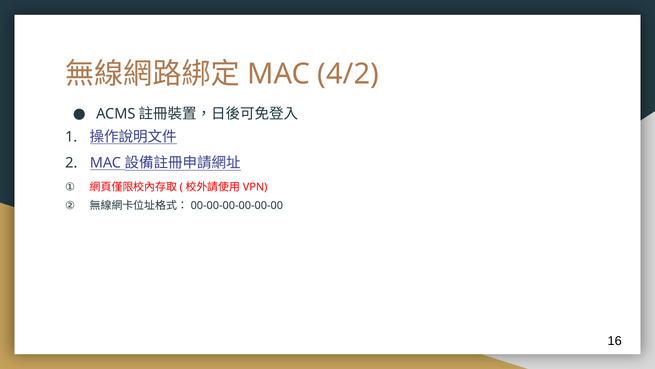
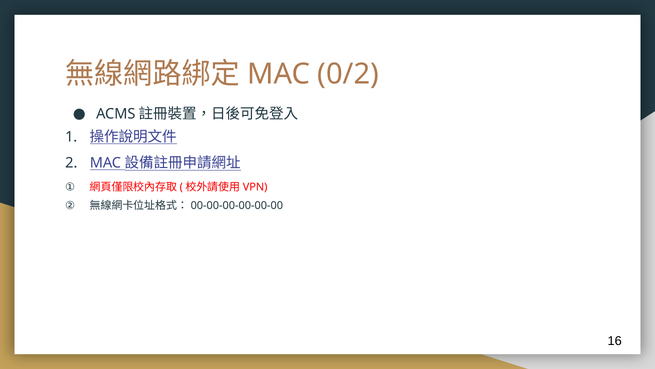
4/2: 4/2 -> 0/2
